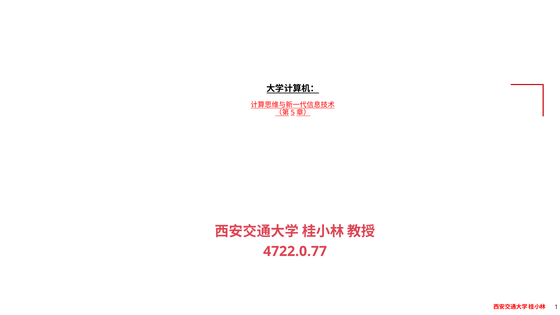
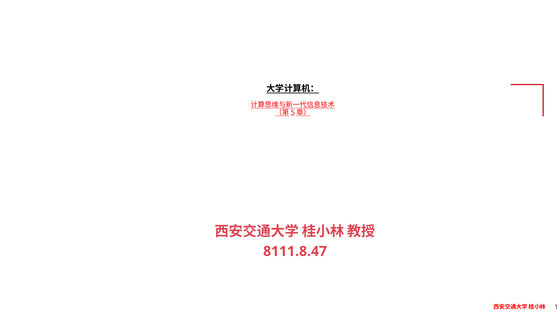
4722.0.77: 4722.0.77 -> 8111.8.47
